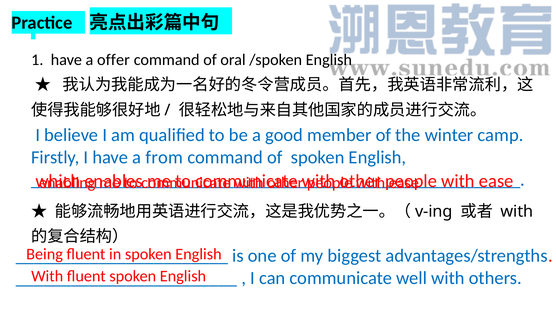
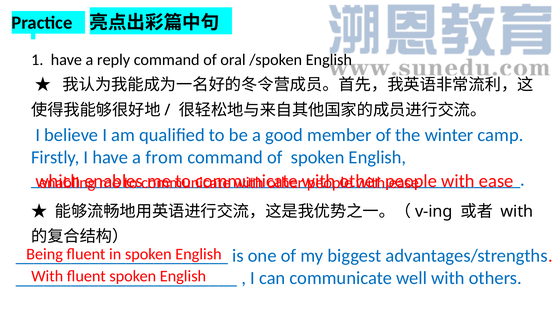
offer: offer -> reply
